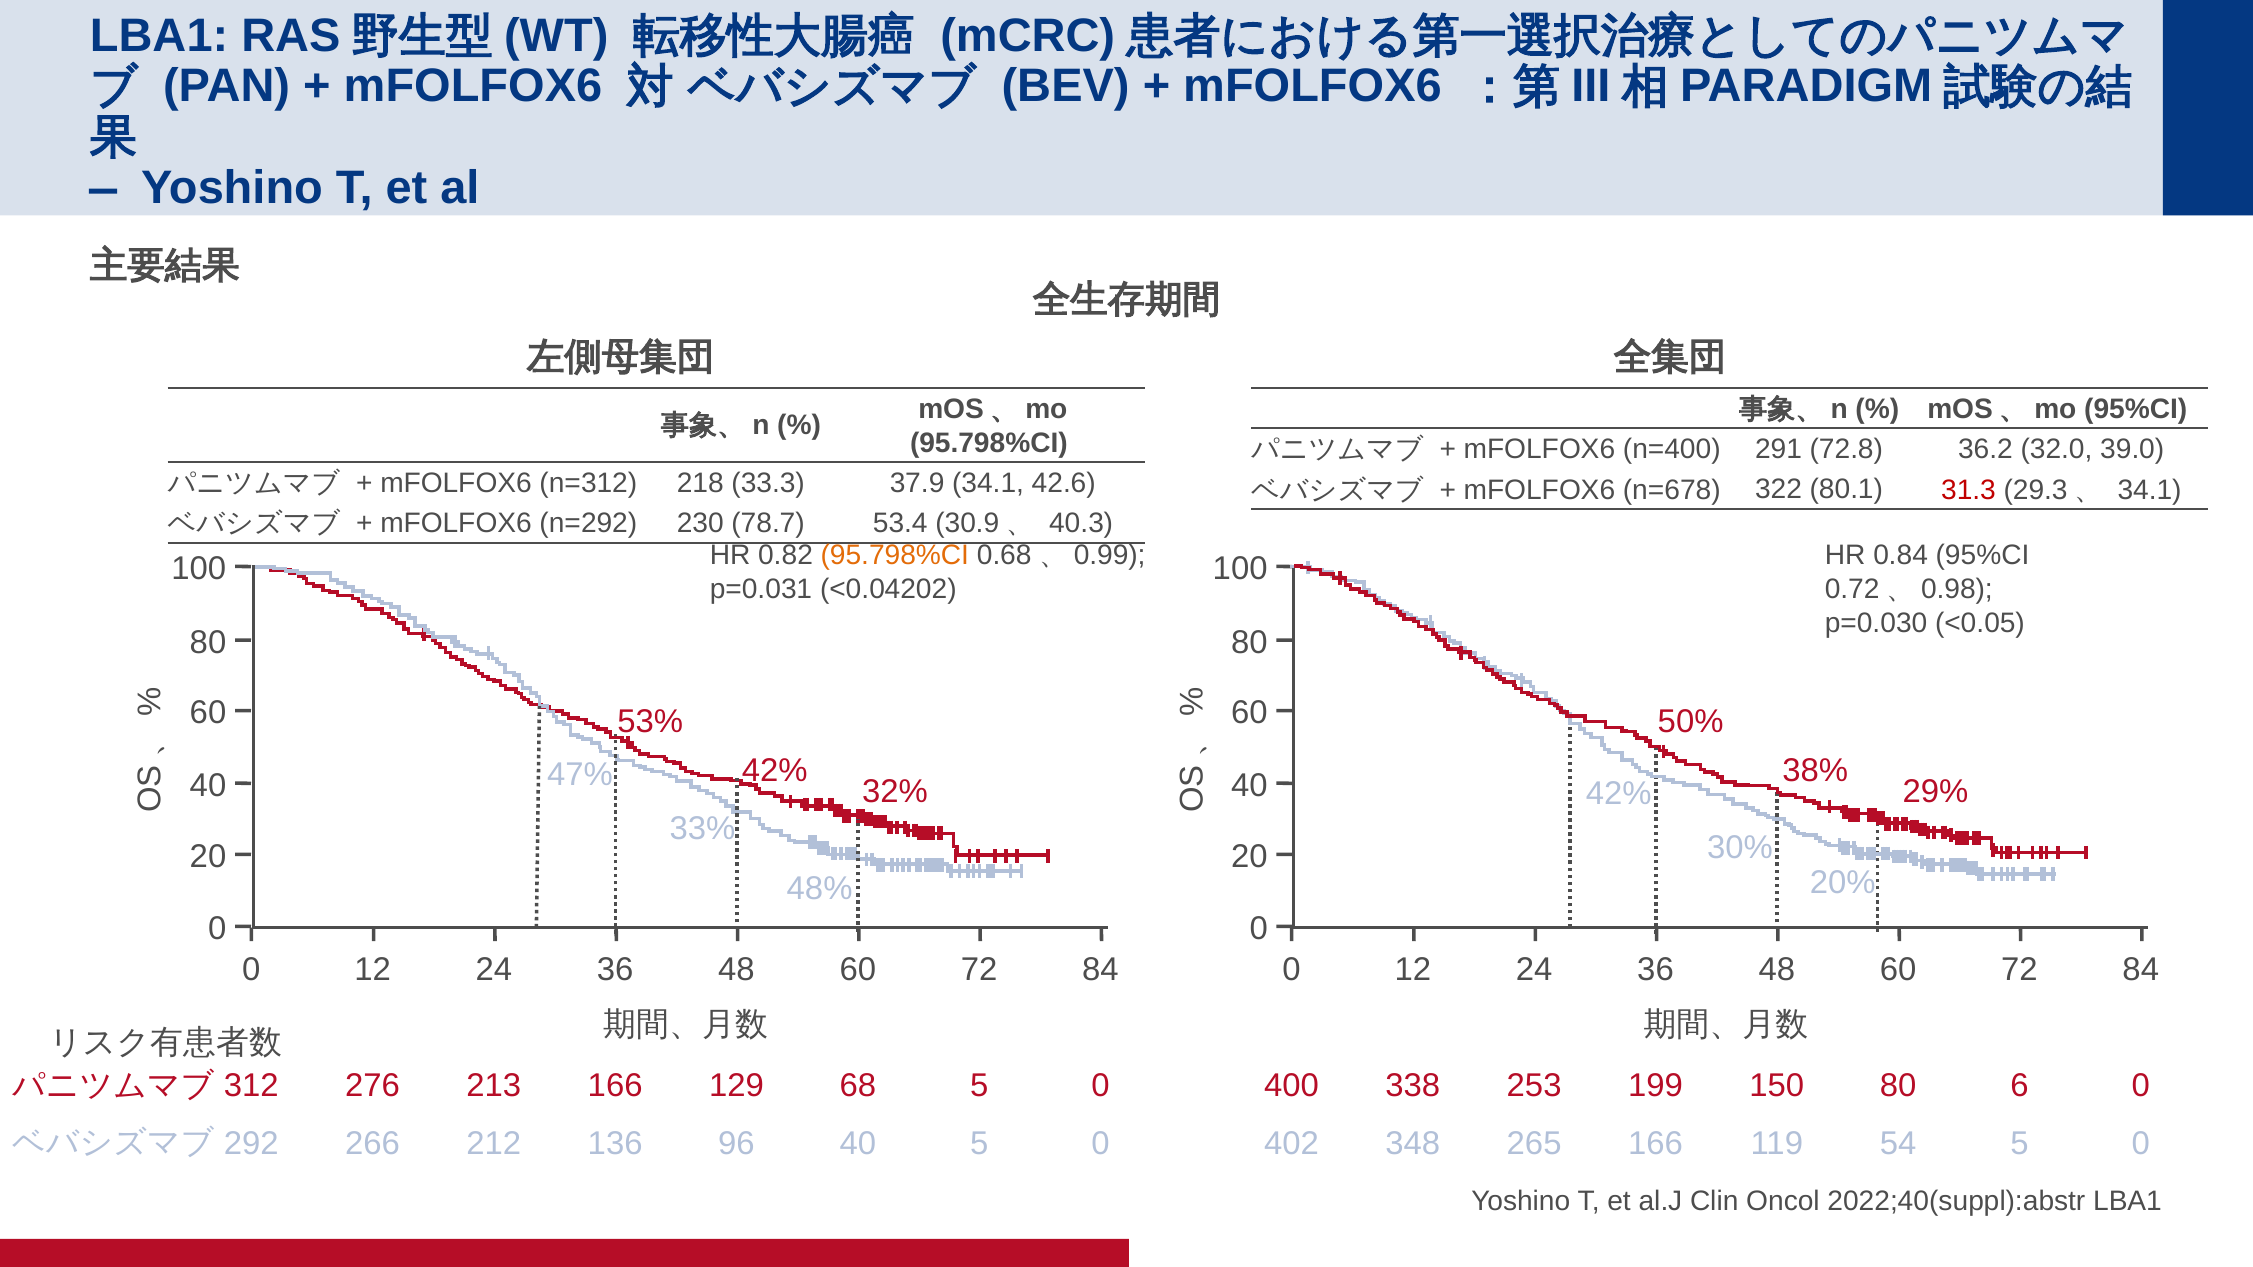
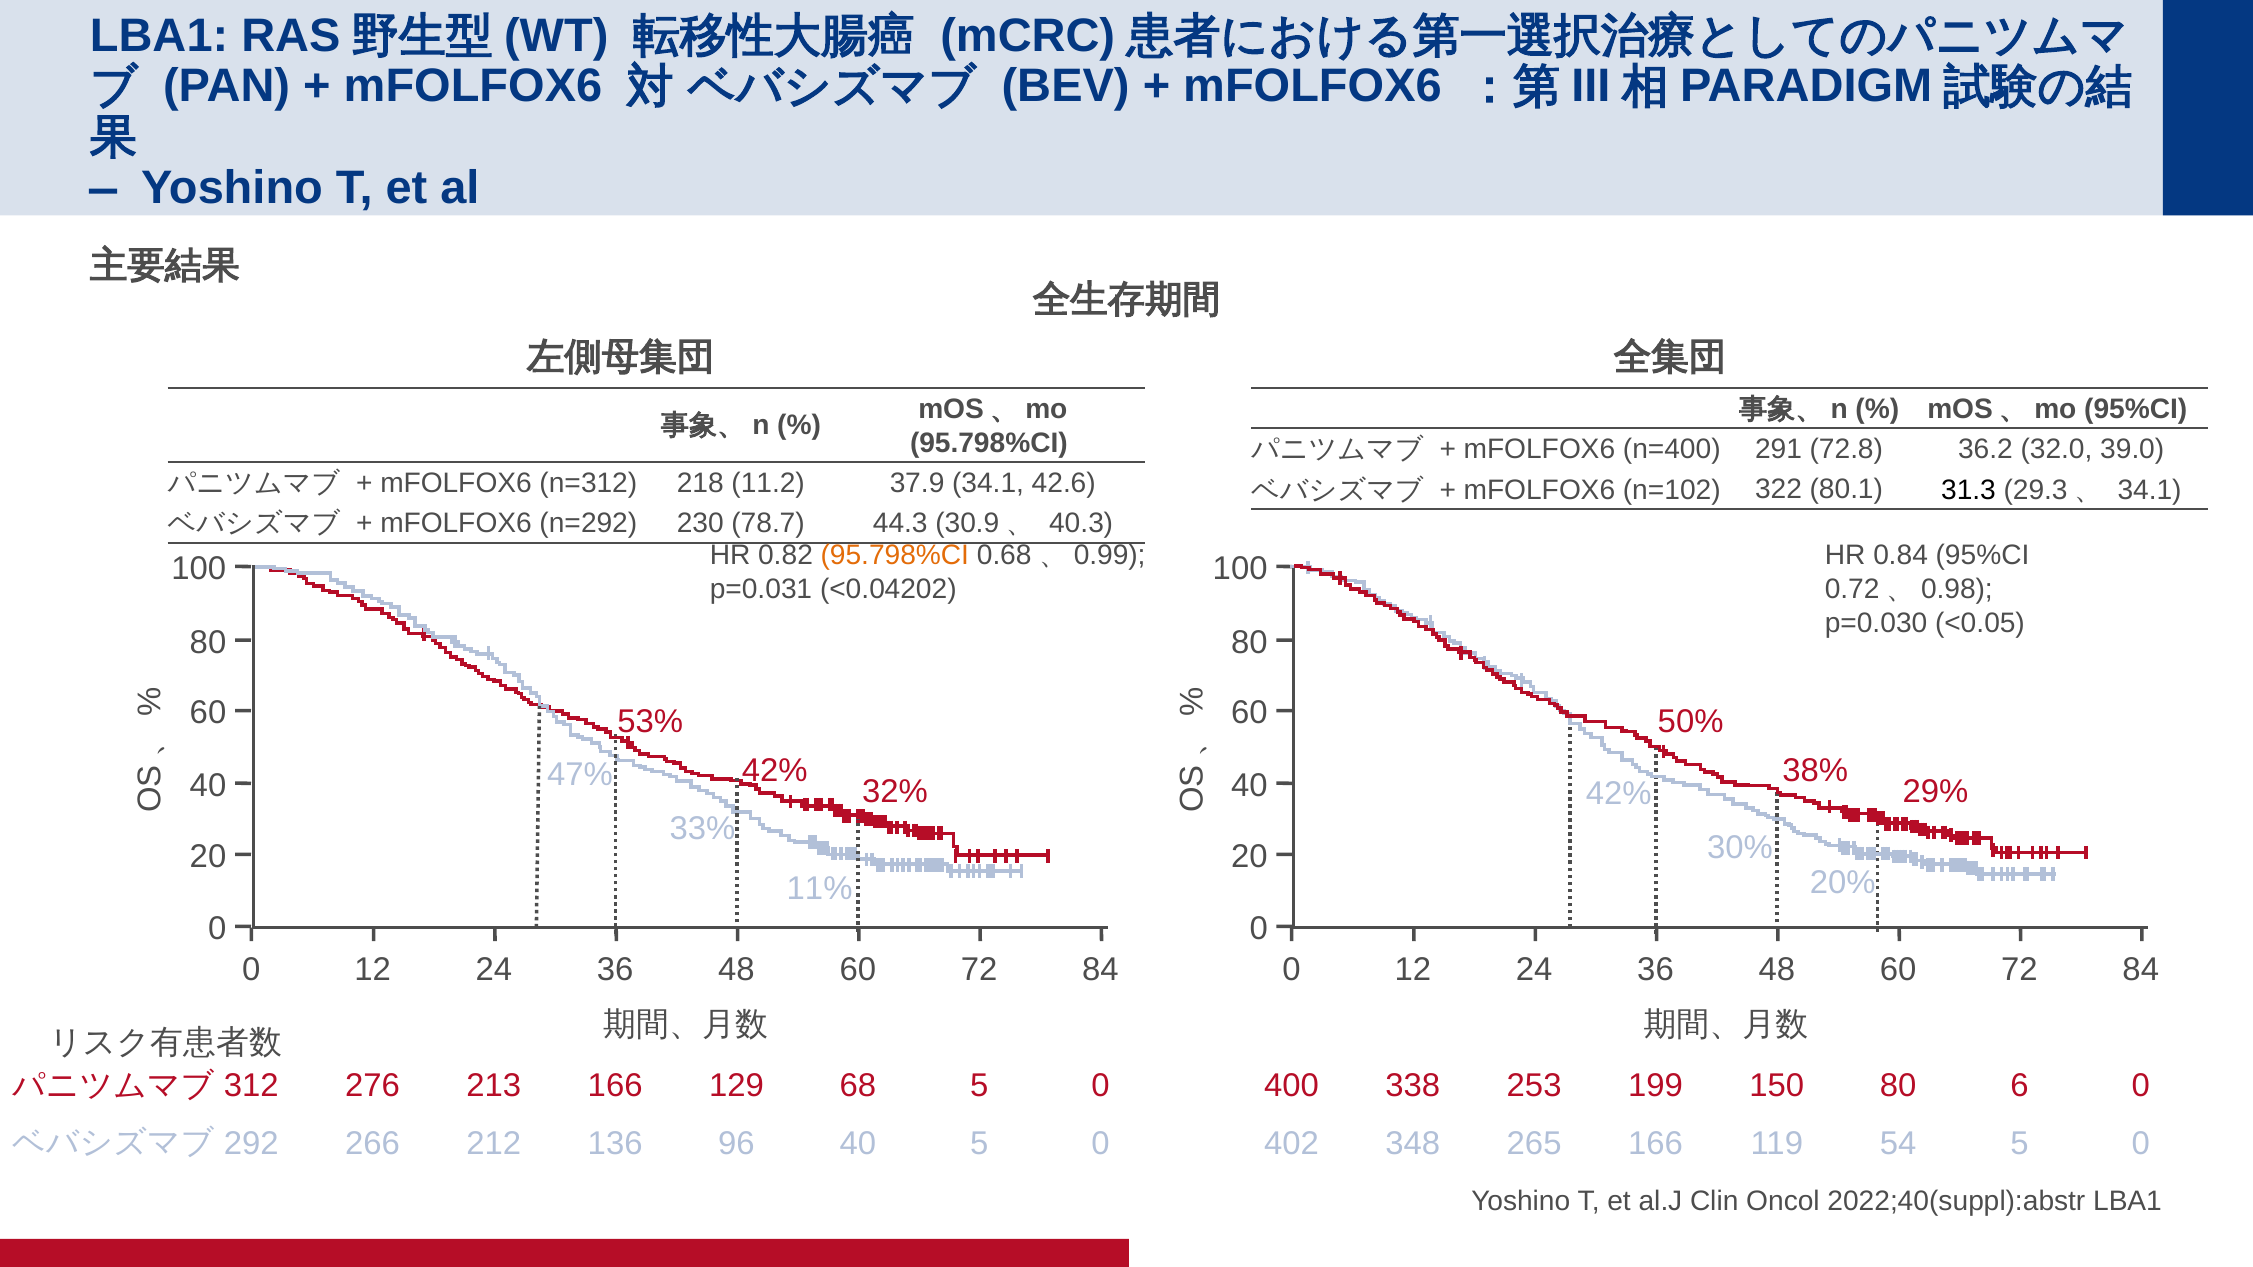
33.3: 33.3 -> 11.2
n=678: n=678 -> n=102
31.3 colour: red -> black
53.4: 53.4 -> 44.3
48%: 48% -> 11%
